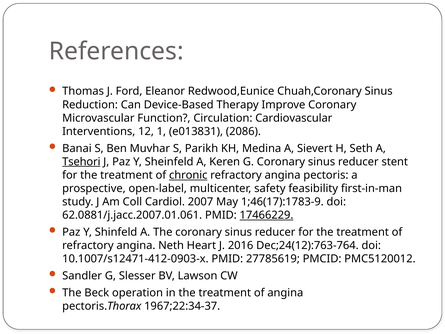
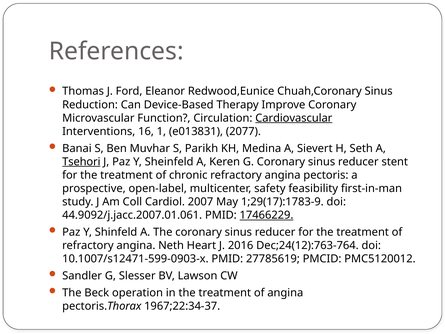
Cardiovascular underline: none -> present
12: 12 -> 16
2086: 2086 -> 2077
chronic underline: present -> none
1;46(17):1783-9: 1;46(17):1783-9 -> 1;29(17):1783-9
62.0881/j.jacc.2007.01.061: 62.0881/j.jacc.2007.01.061 -> 44.9092/j.jacc.2007.01.061
10.1007/s12471-412-0903-x: 10.1007/s12471-412-0903-x -> 10.1007/s12471-599-0903-x
